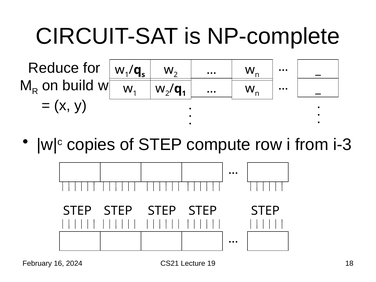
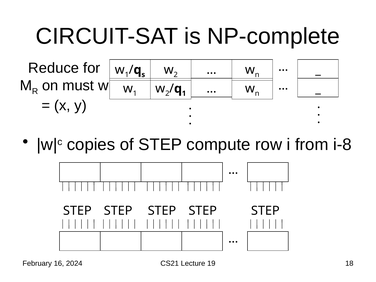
build: build -> must
i-3: i-3 -> i-8
